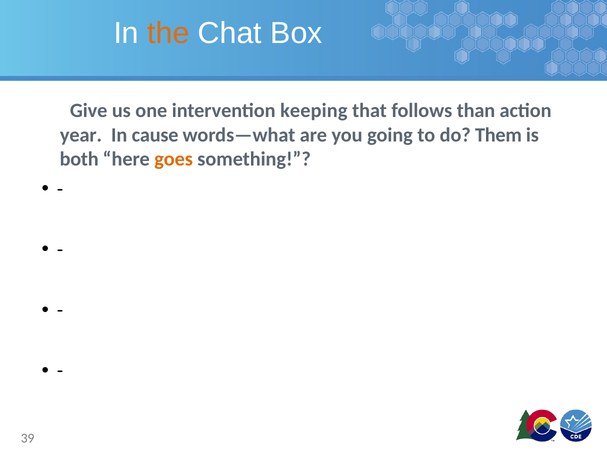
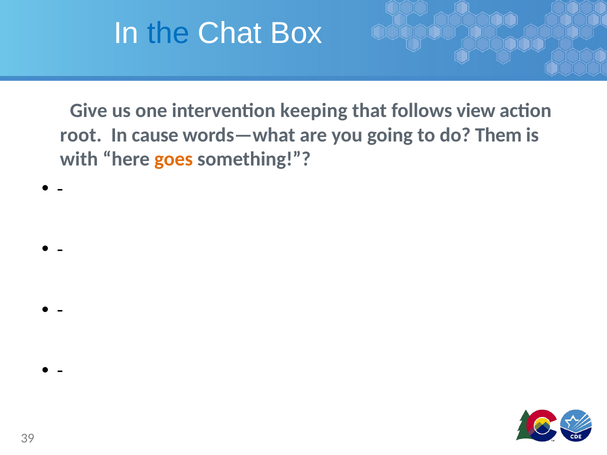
the colour: orange -> blue
than: than -> view
year: year -> root
both: both -> with
